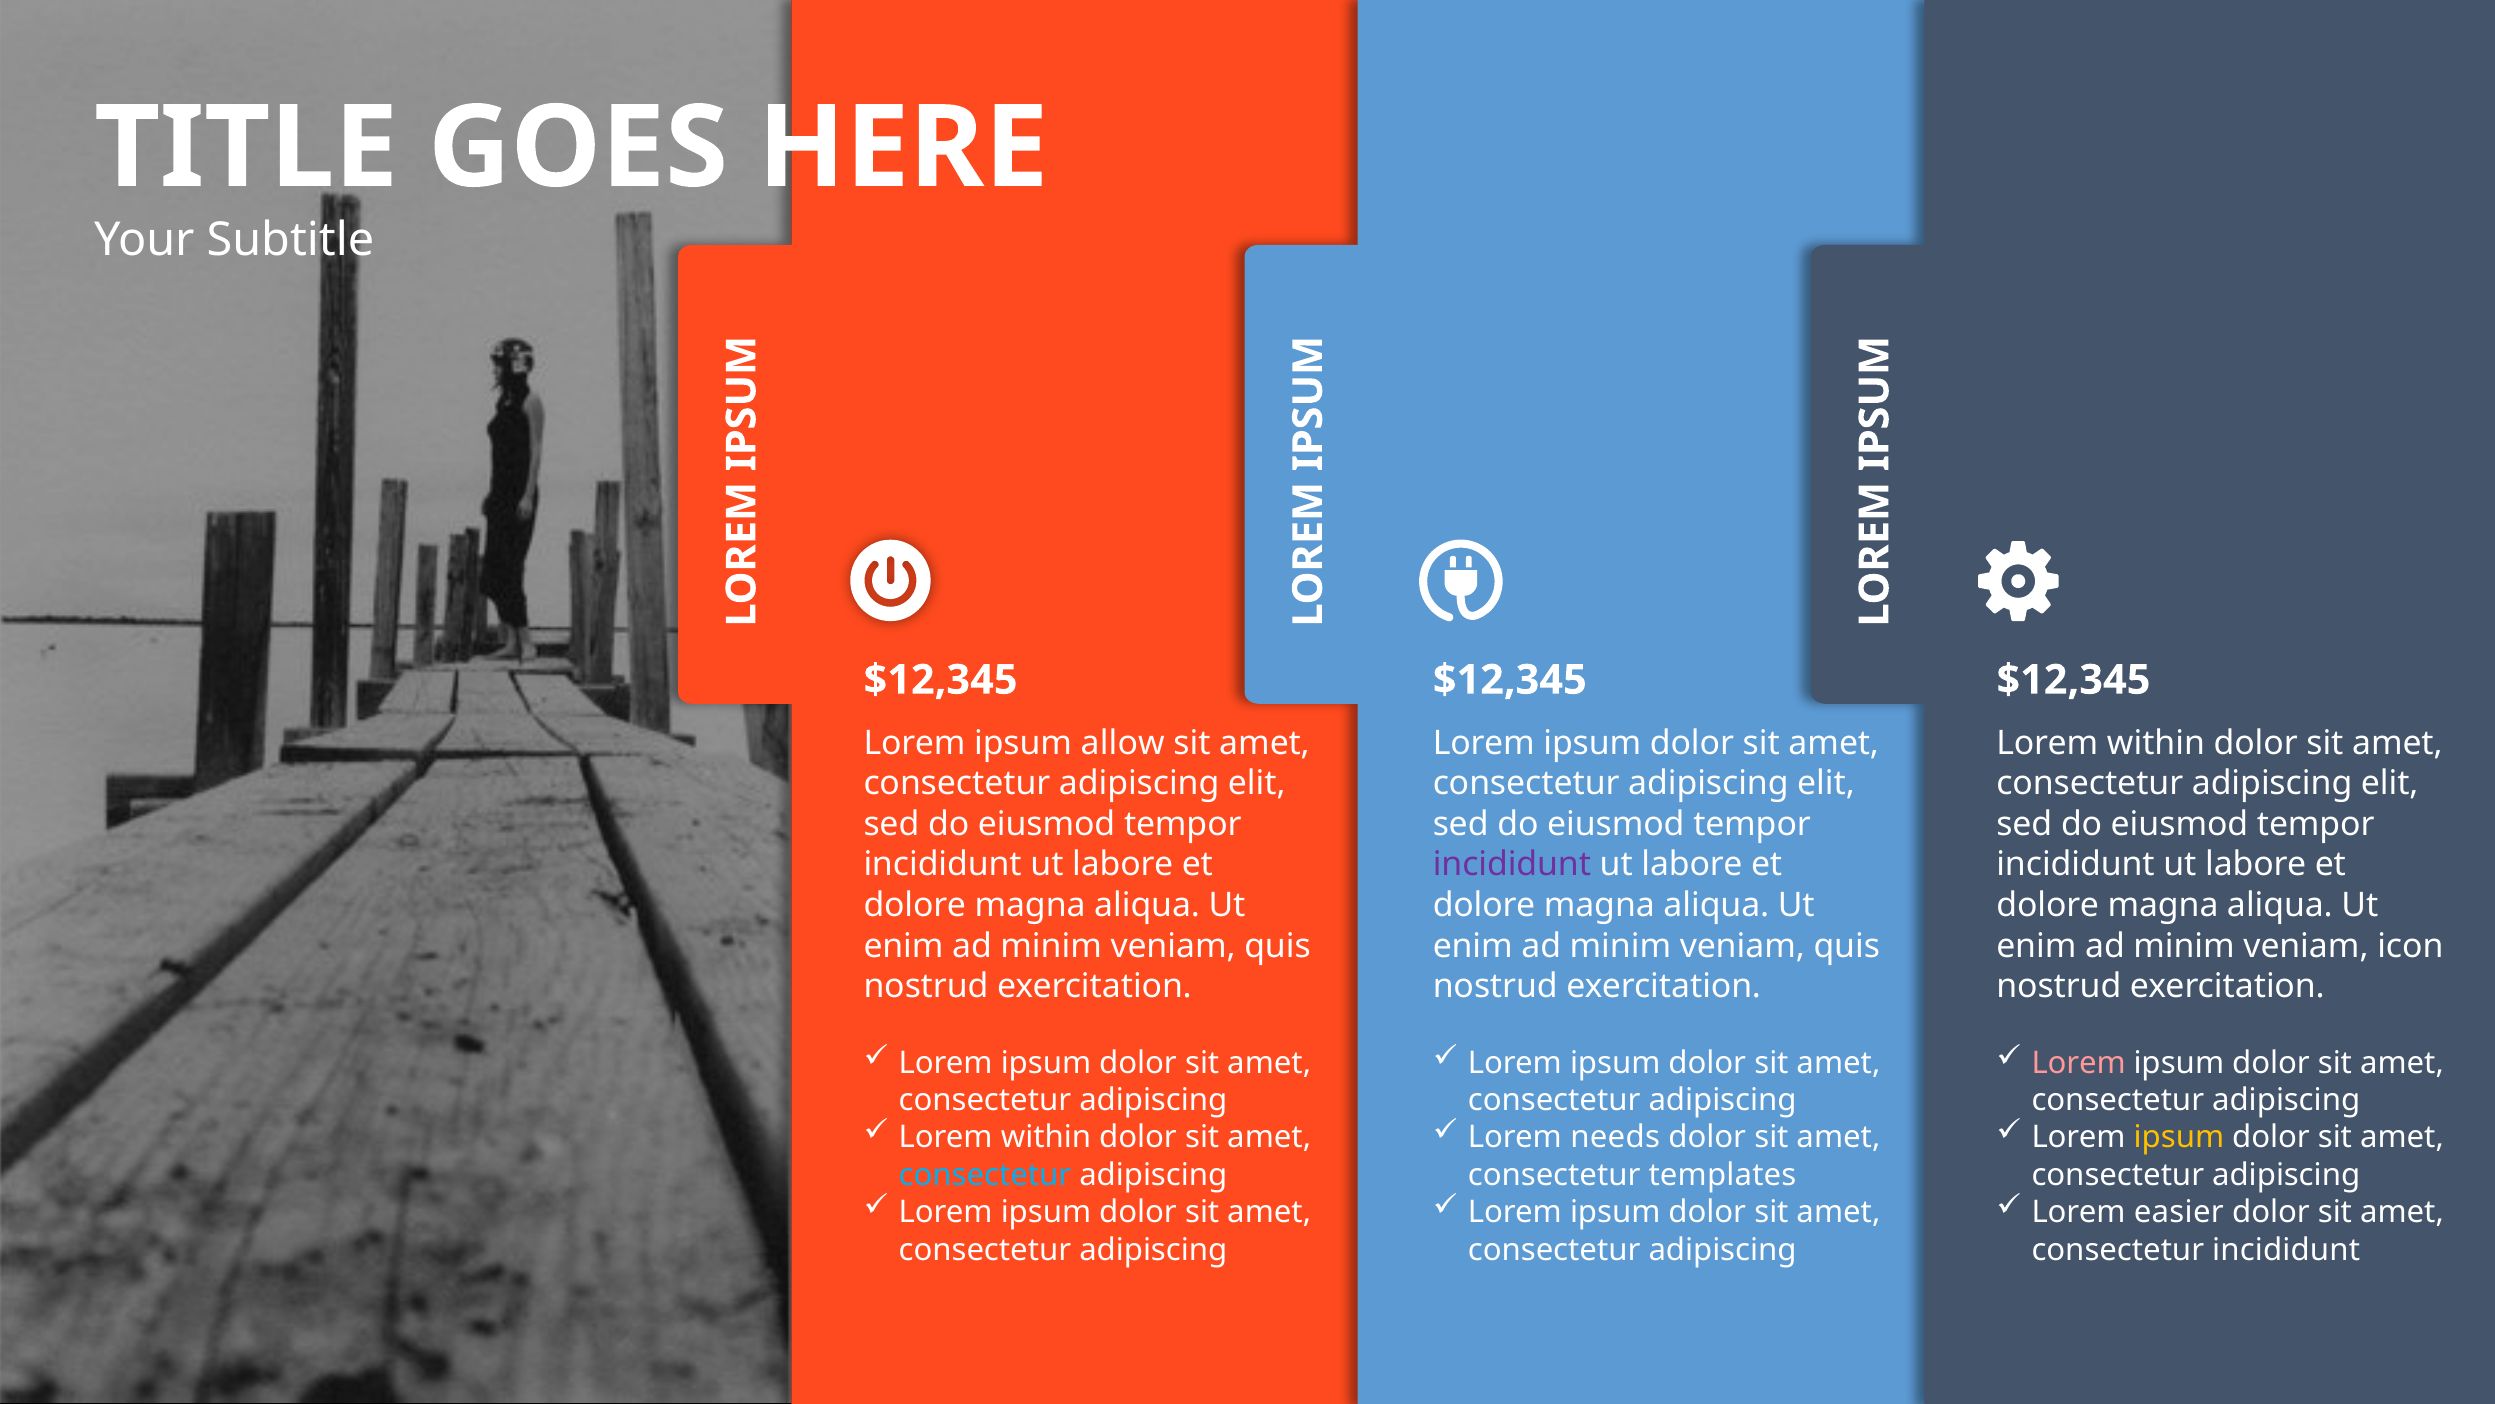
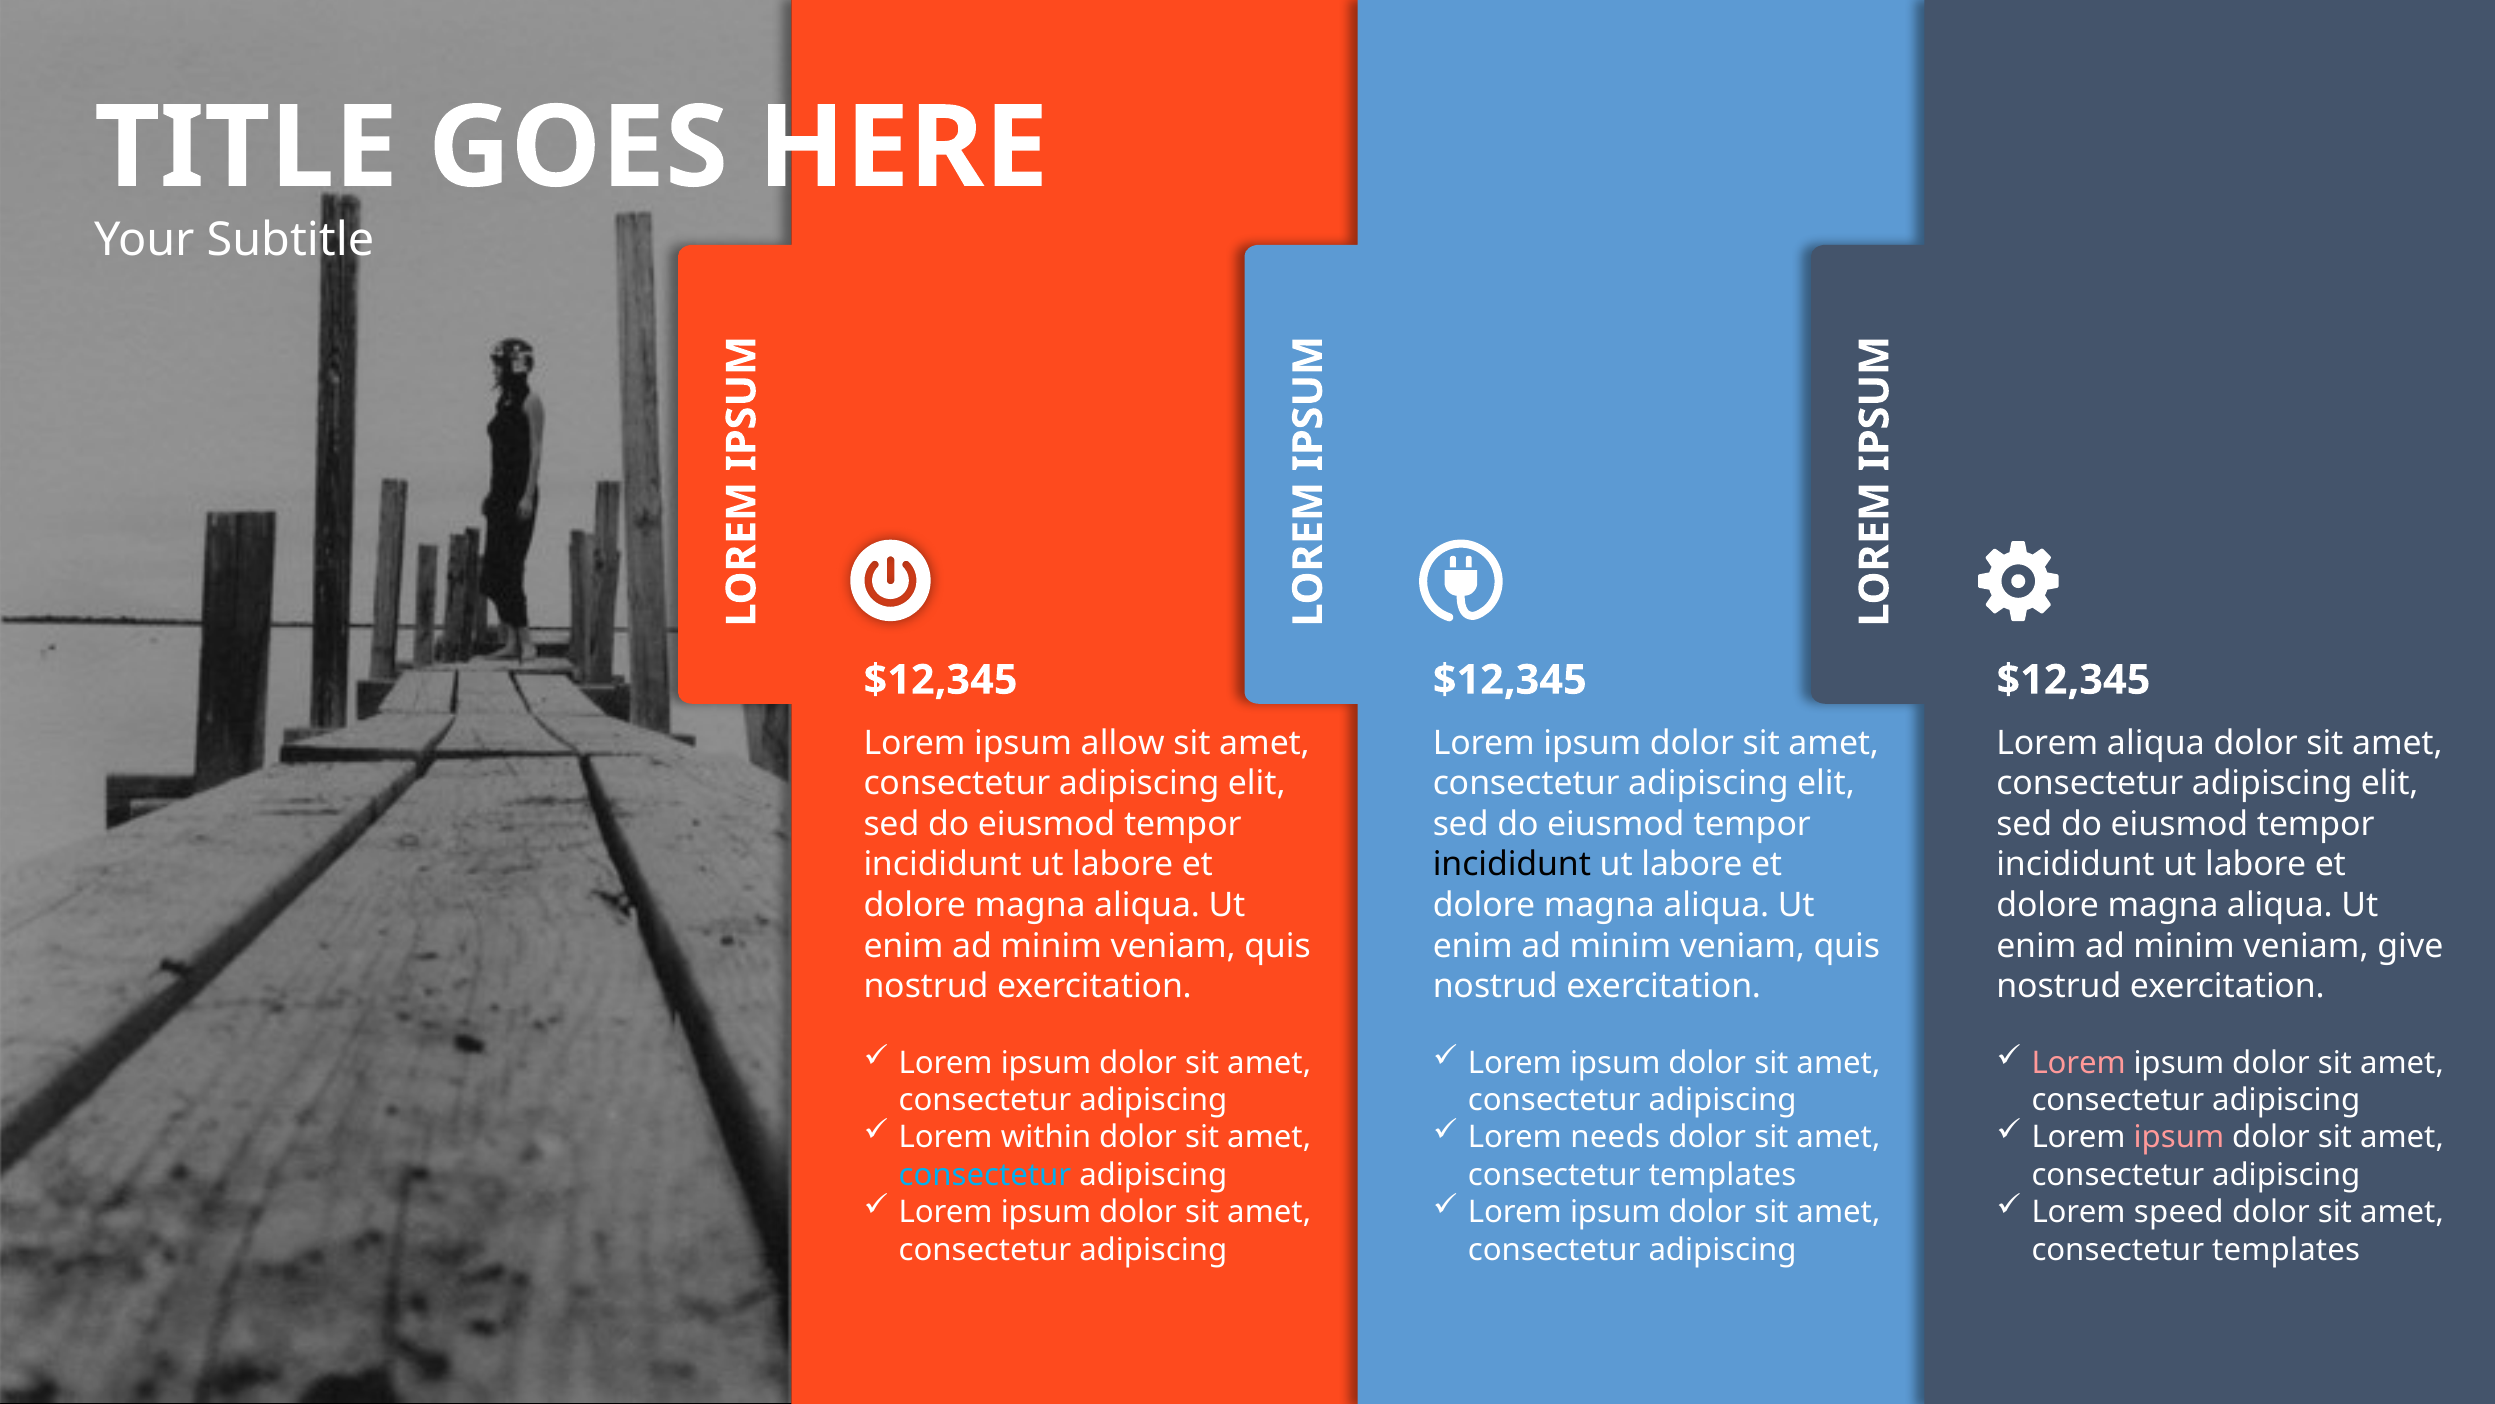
within at (2156, 743): within -> aliqua
incididunt at (1512, 864) colour: purple -> black
icon: icon -> give
ipsum at (2179, 1137) colour: yellow -> pink
easier: easier -> speed
incididunt at (2286, 1249): incididunt -> templates
